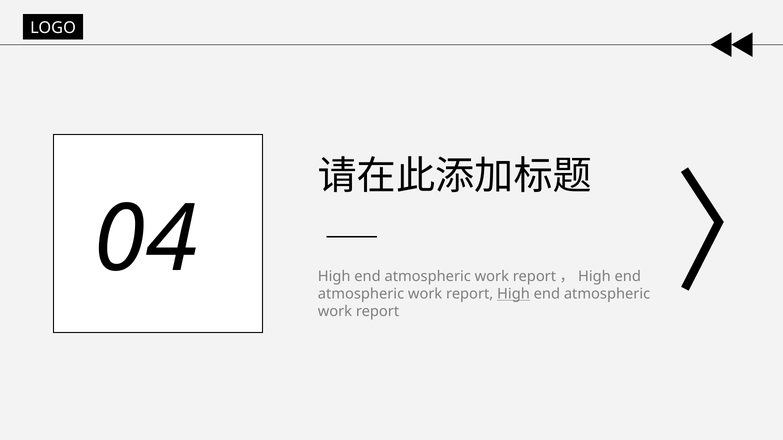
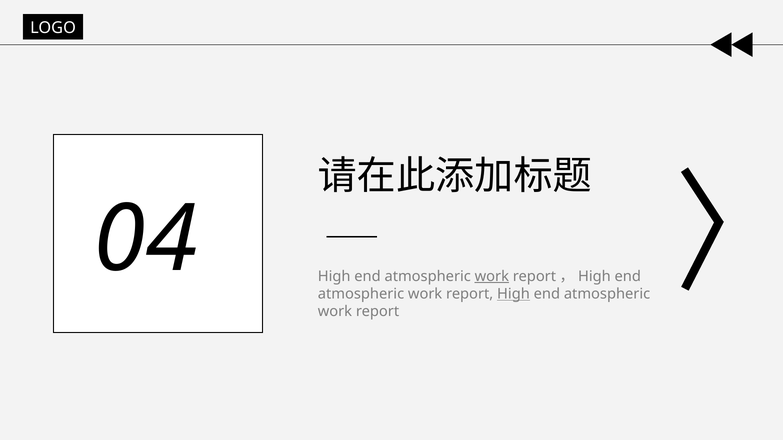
work at (492, 277) underline: none -> present
